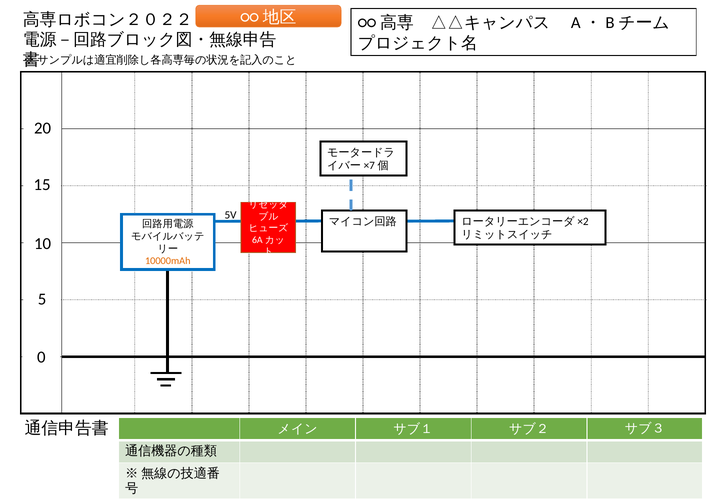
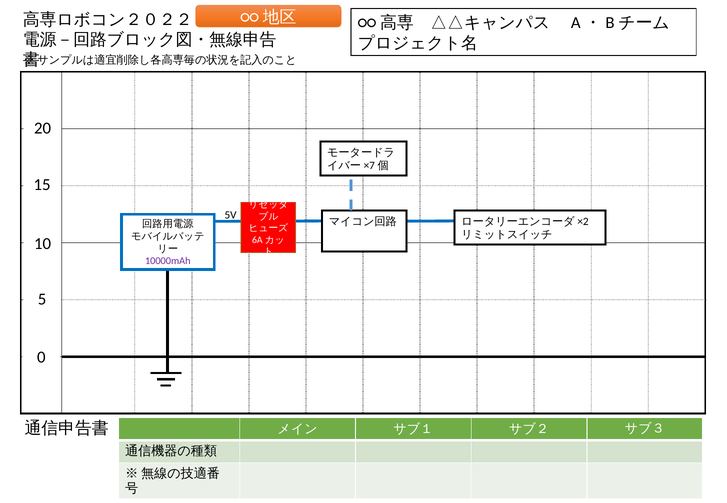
10000mAh colour: orange -> purple
